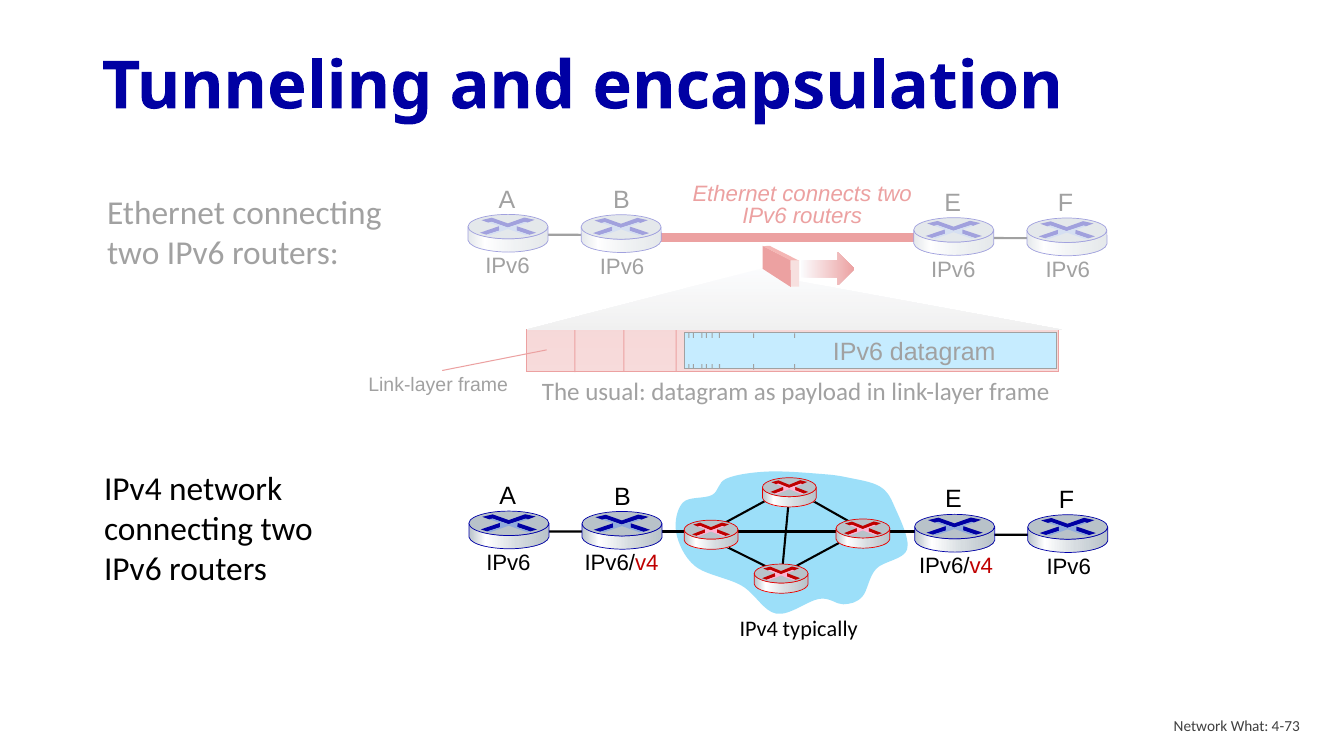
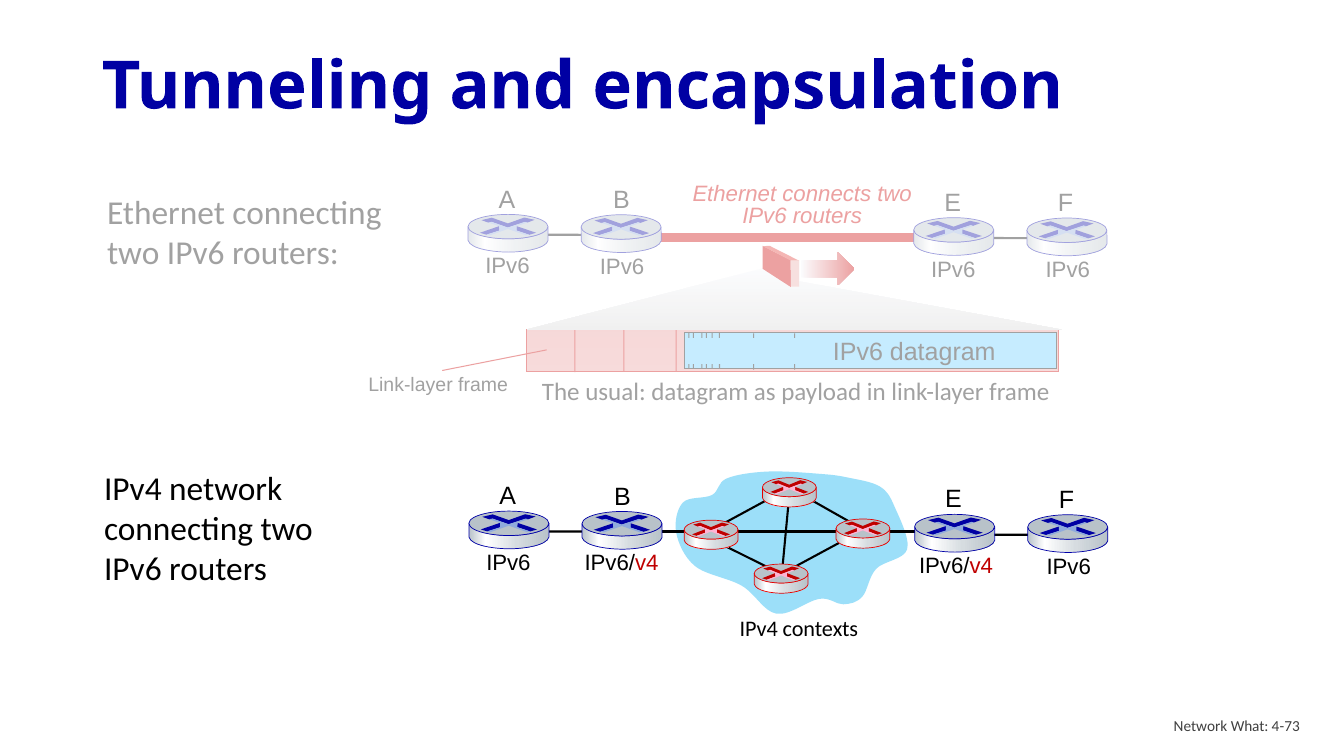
typically: typically -> contexts
